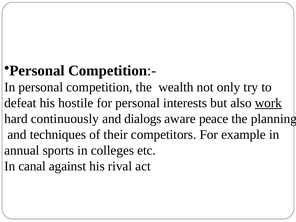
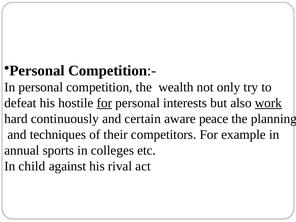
for at (104, 103) underline: none -> present
dialogs: dialogs -> certain
canal: canal -> child
